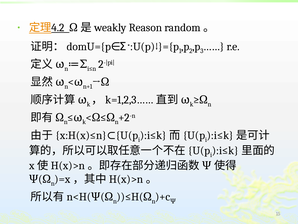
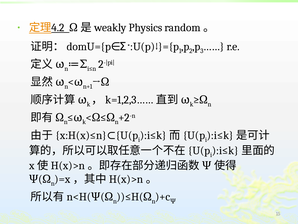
Reason: Reason -> Physics
